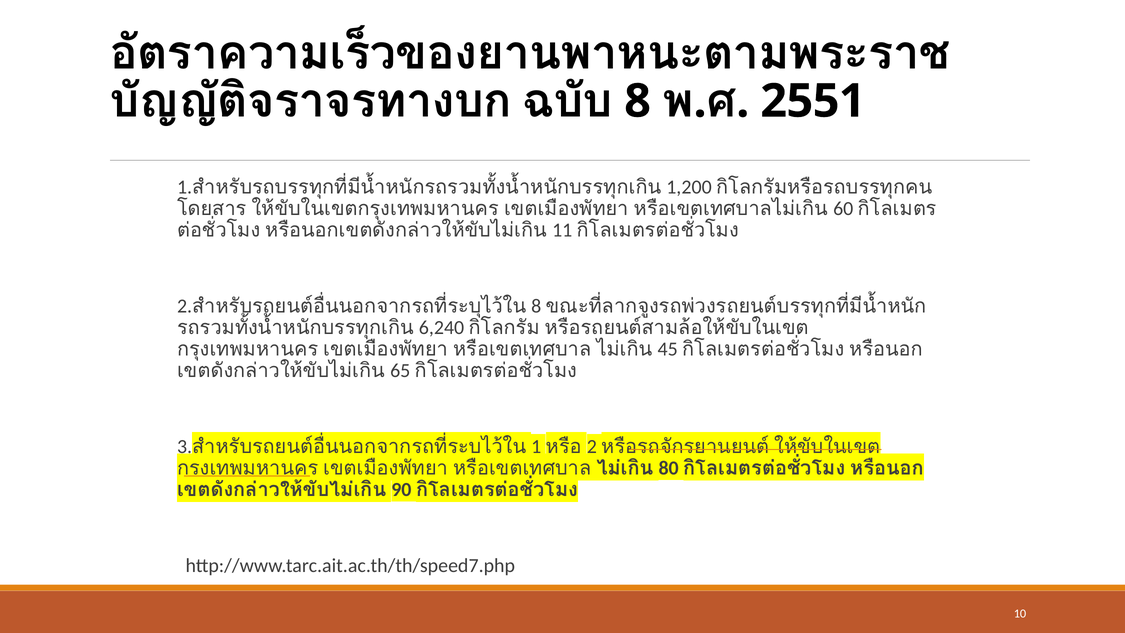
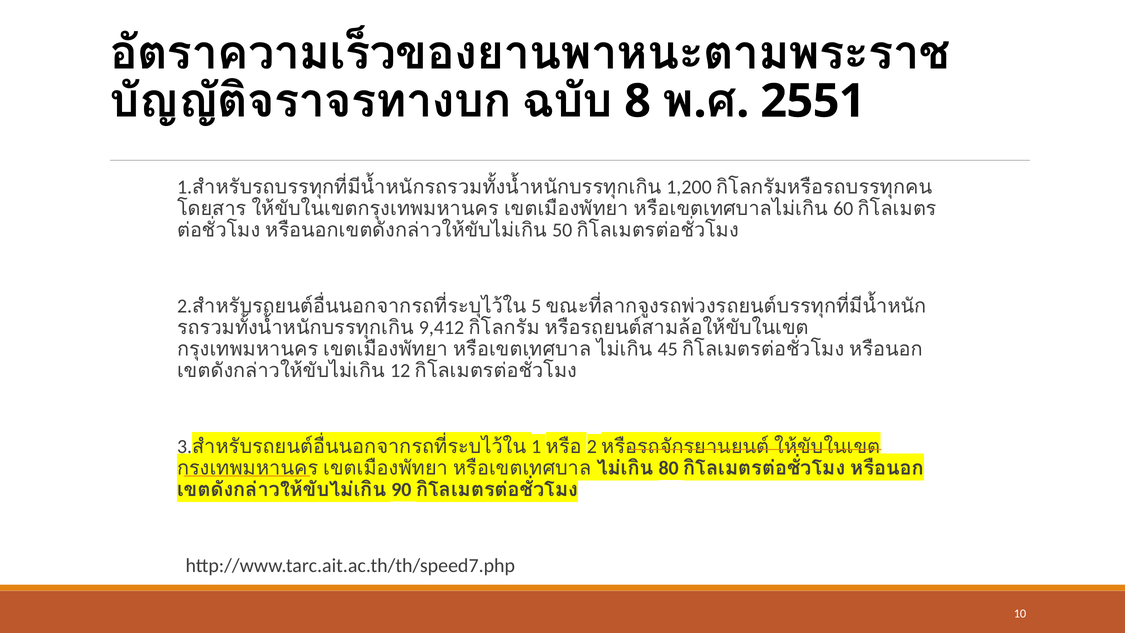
11: 11 -> 50
8 at (536, 306): 8 -> 5
6,240: 6,240 -> 9,412
65: 65 -> 12
